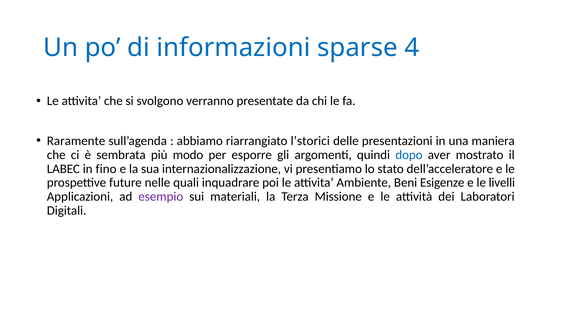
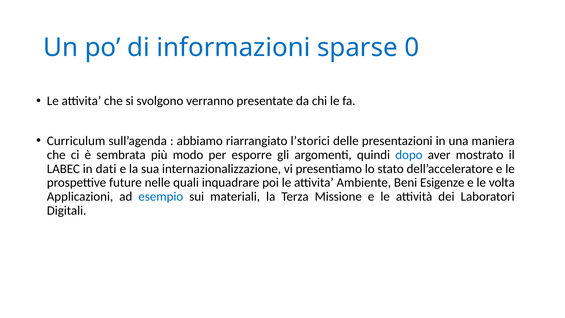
4: 4 -> 0
Raramente: Raramente -> Curriculum
fino: fino -> dati
livelli: livelli -> volta
esempio colour: purple -> blue
